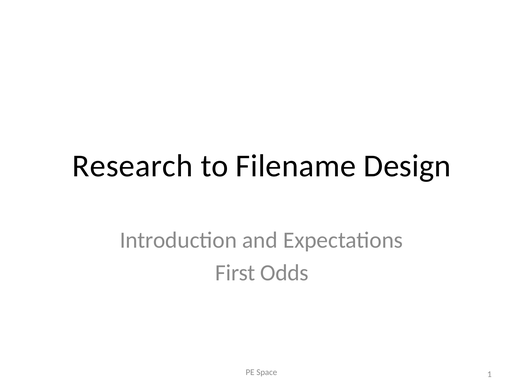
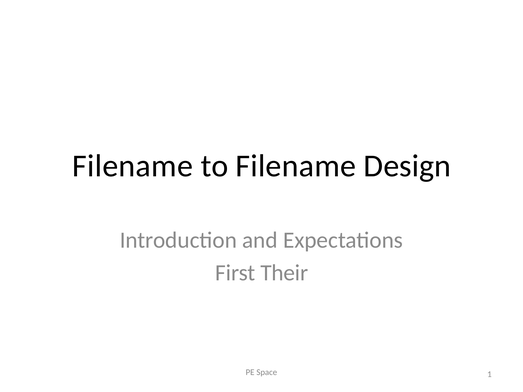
Research at (133, 166): Research -> Filename
Odds: Odds -> Their
